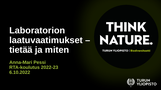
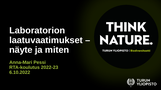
tietää: tietää -> näyte
